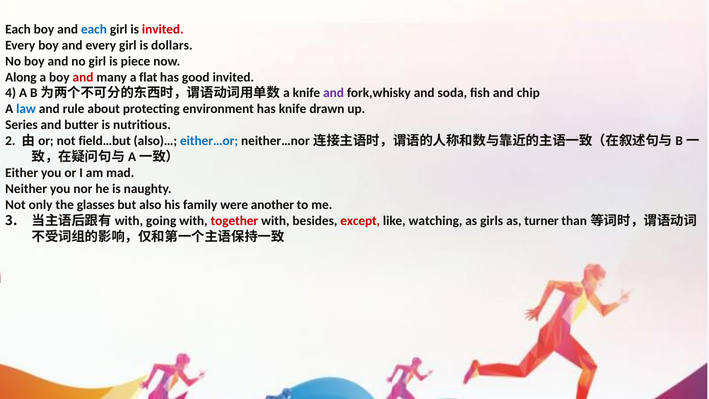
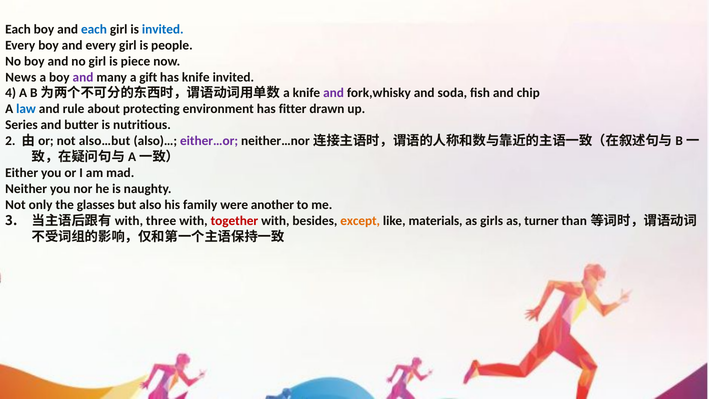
invited at (163, 29) colour: red -> blue
dollars: dollars -> people
Along: Along -> News
and at (83, 77) colour: red -> purple
flat: flat -> gift
has good: good -> knife
has knife: knife -> fitter
field…but: field…but -> also…but
either…or colour: blue -> purple
going: going -> three
except colour: red -> orange
watching: watching -> materials
